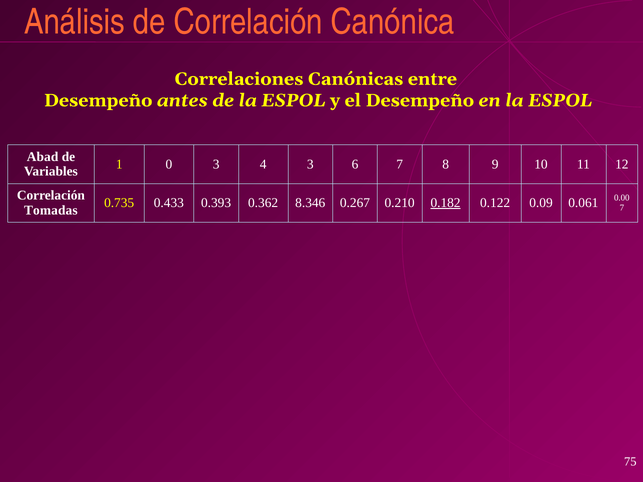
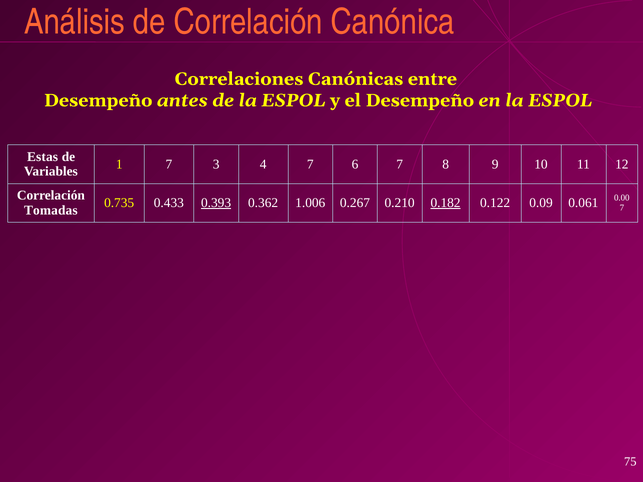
Abad: Abad -> Estas
1 0: 0 -> 7
4 3: 3 -> 7
0.393 underline: none -> present
8.346: 8.346 -> 1.006
